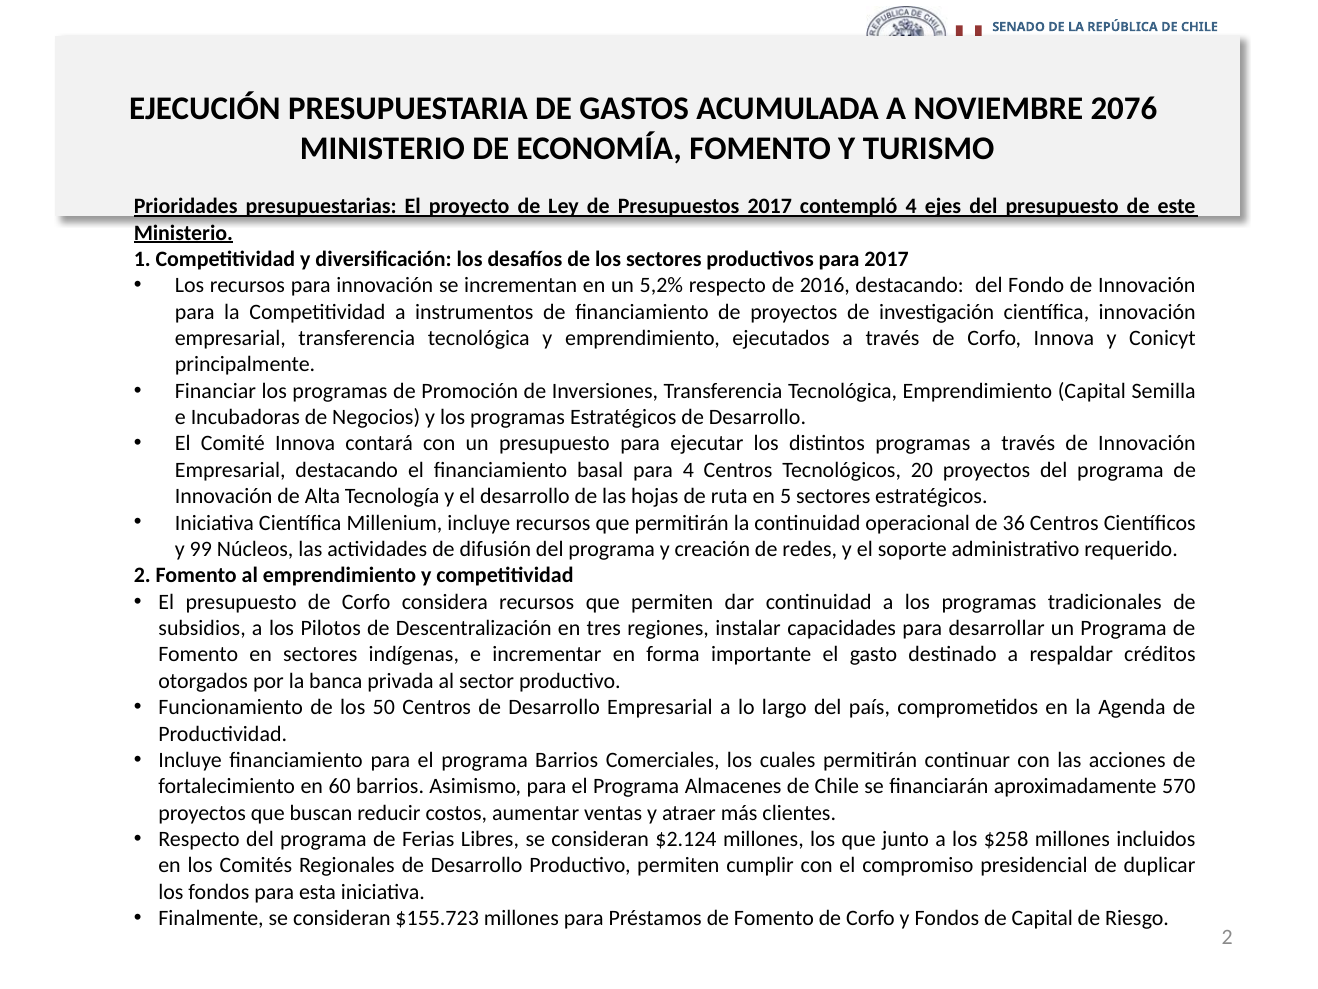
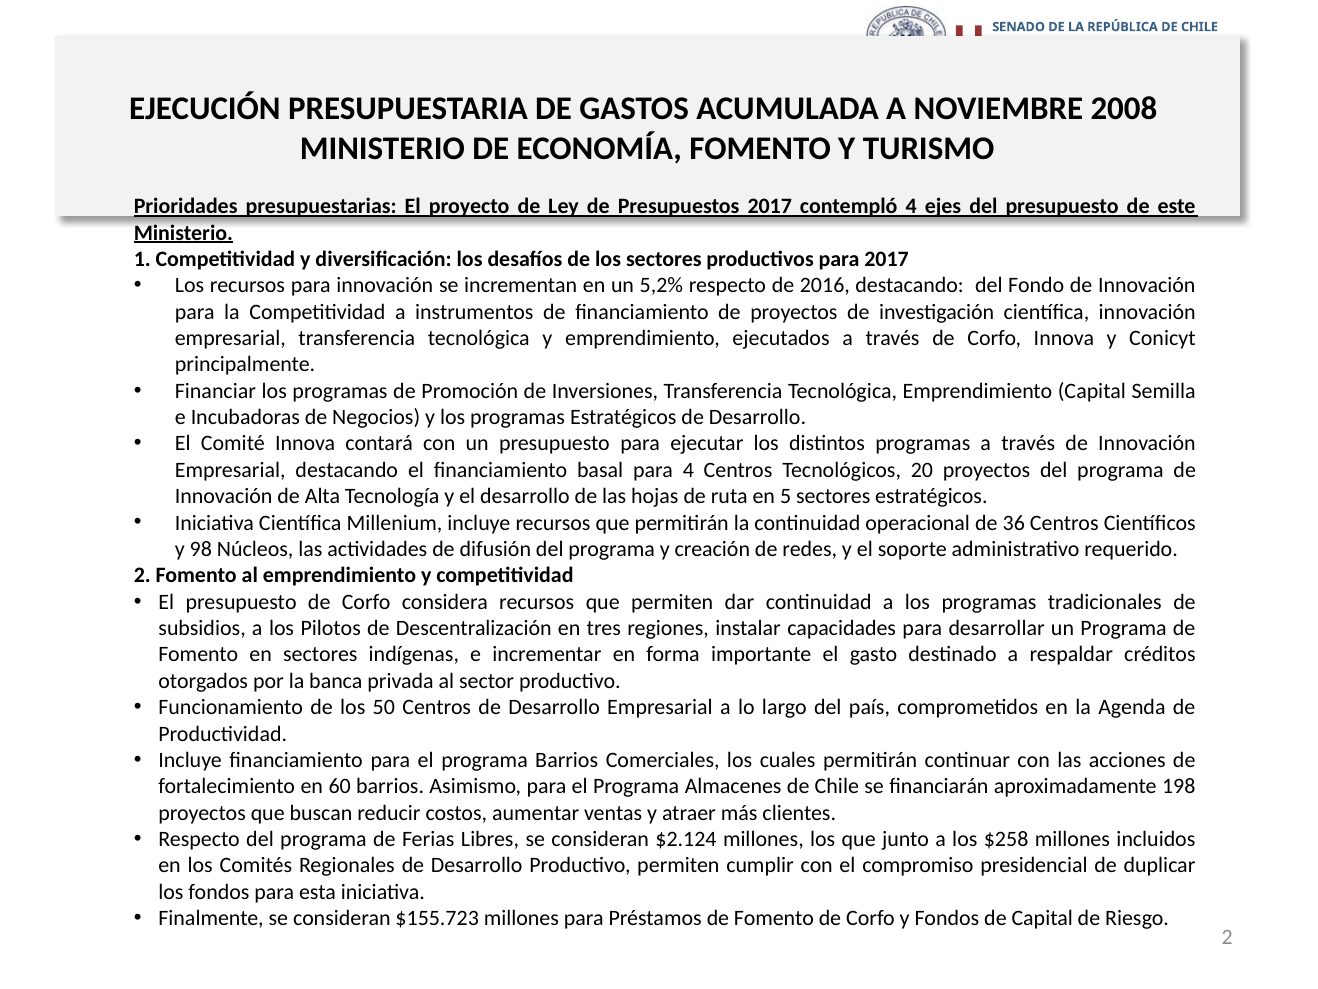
2076: 2076 -> 2008
99: 99 -> 98
570: 570 -> 198
